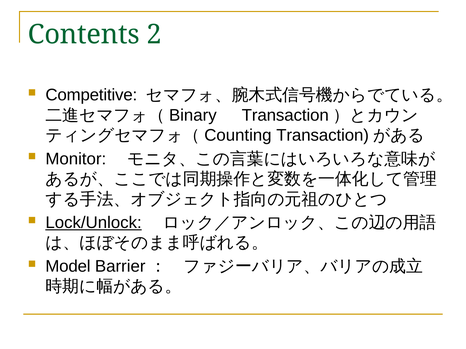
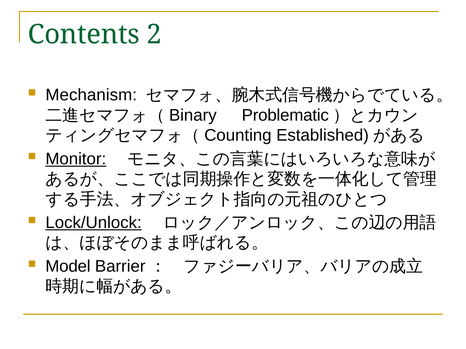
Competitive: Competitive -> Mechanism
Transaction at (285, 115): Transaction -> Problematic
Transaction at (323, 136): Transaction -> Established
Monitor underline: none -> present
